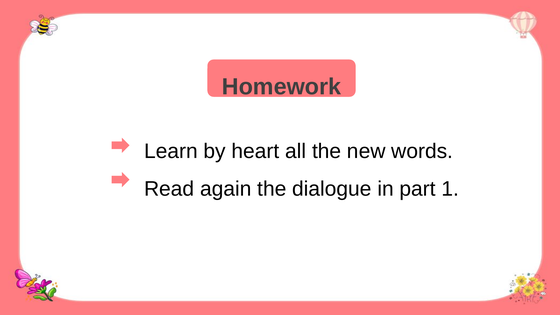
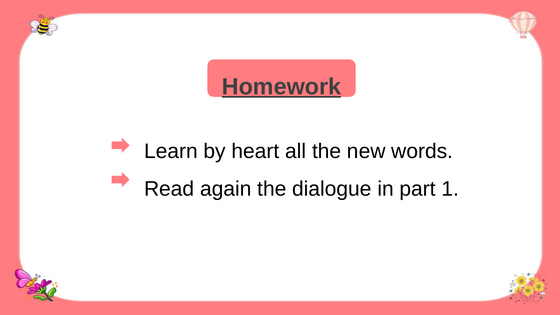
Homework underline: none -> present
